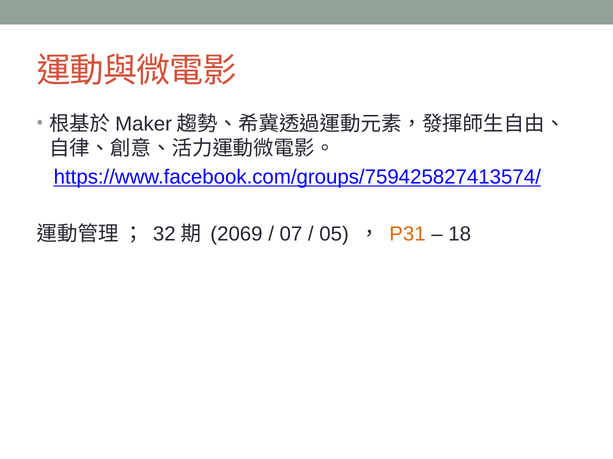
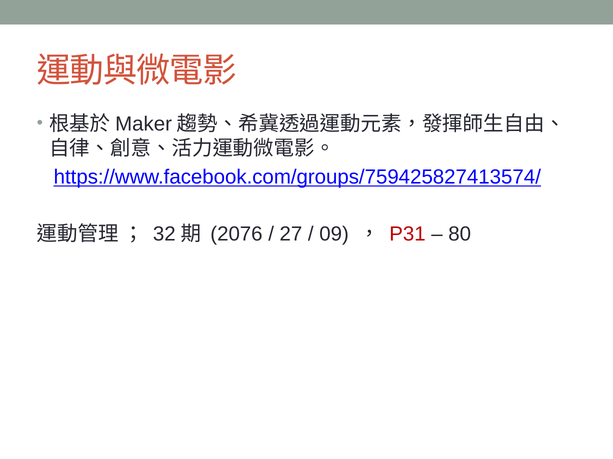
2069: 2069 -> 2076
07: 07 -> 27
05: 05 -> 09
P31 colour: orange -> red
18: 18 -> 80
